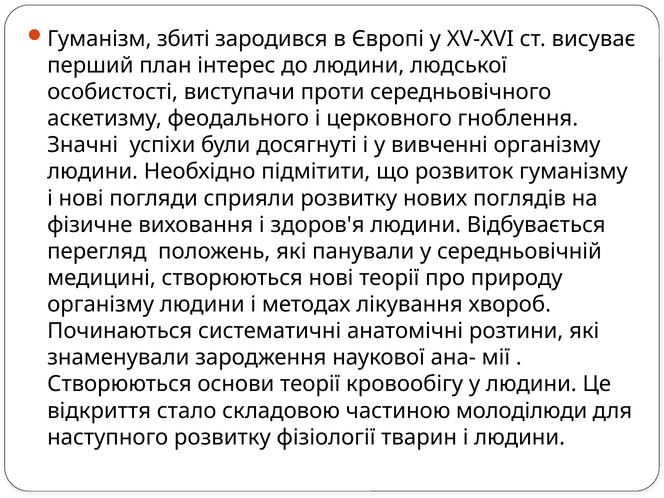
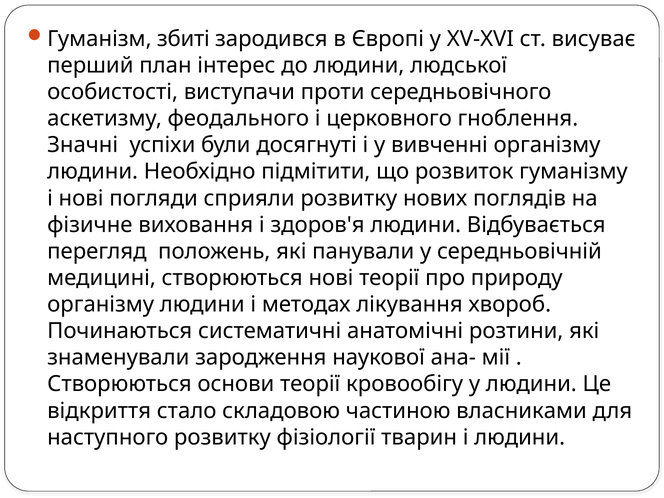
молоділюди: молоділюди -> власниками
